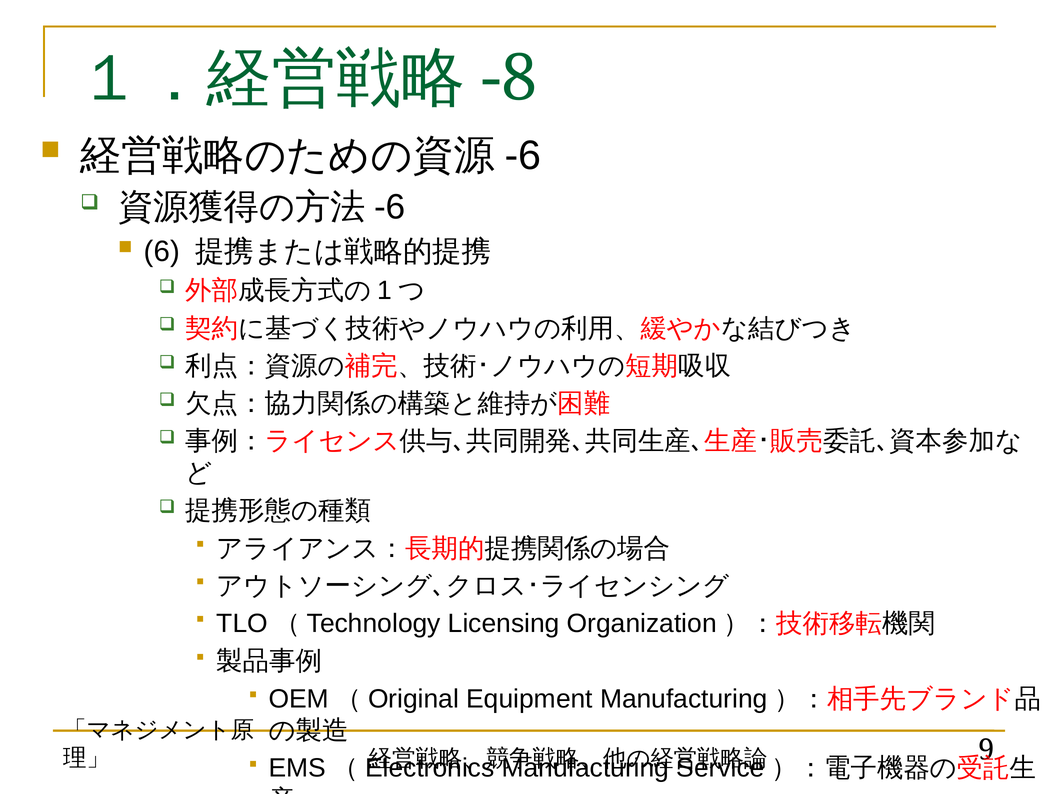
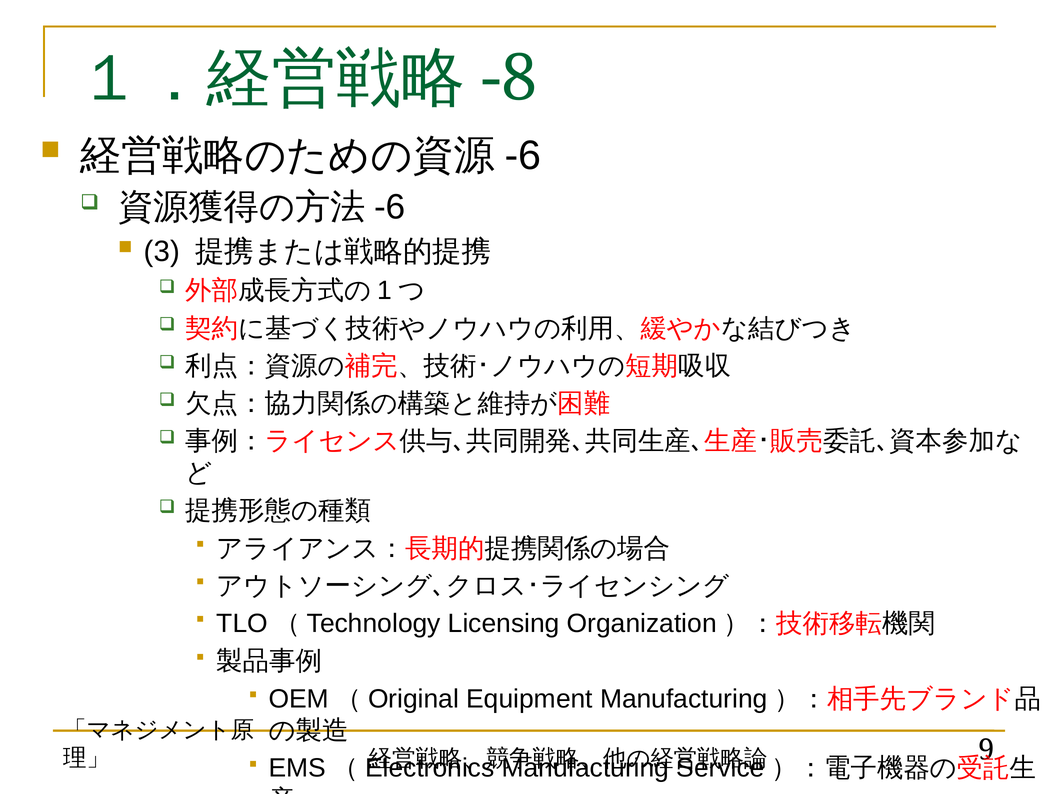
6: 6 -> 3
